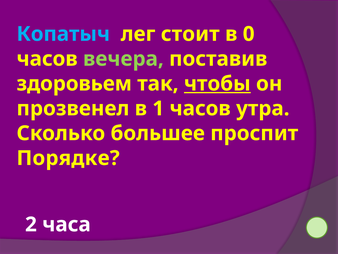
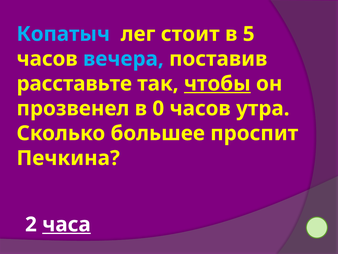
0: 0 -> 5
вечера colour: light green -> light blue
здоровьем: здоровьем -> расставьте
1: 1 -> 0
Порядке: Порядке -> Печкина
часа underline: none -> present
